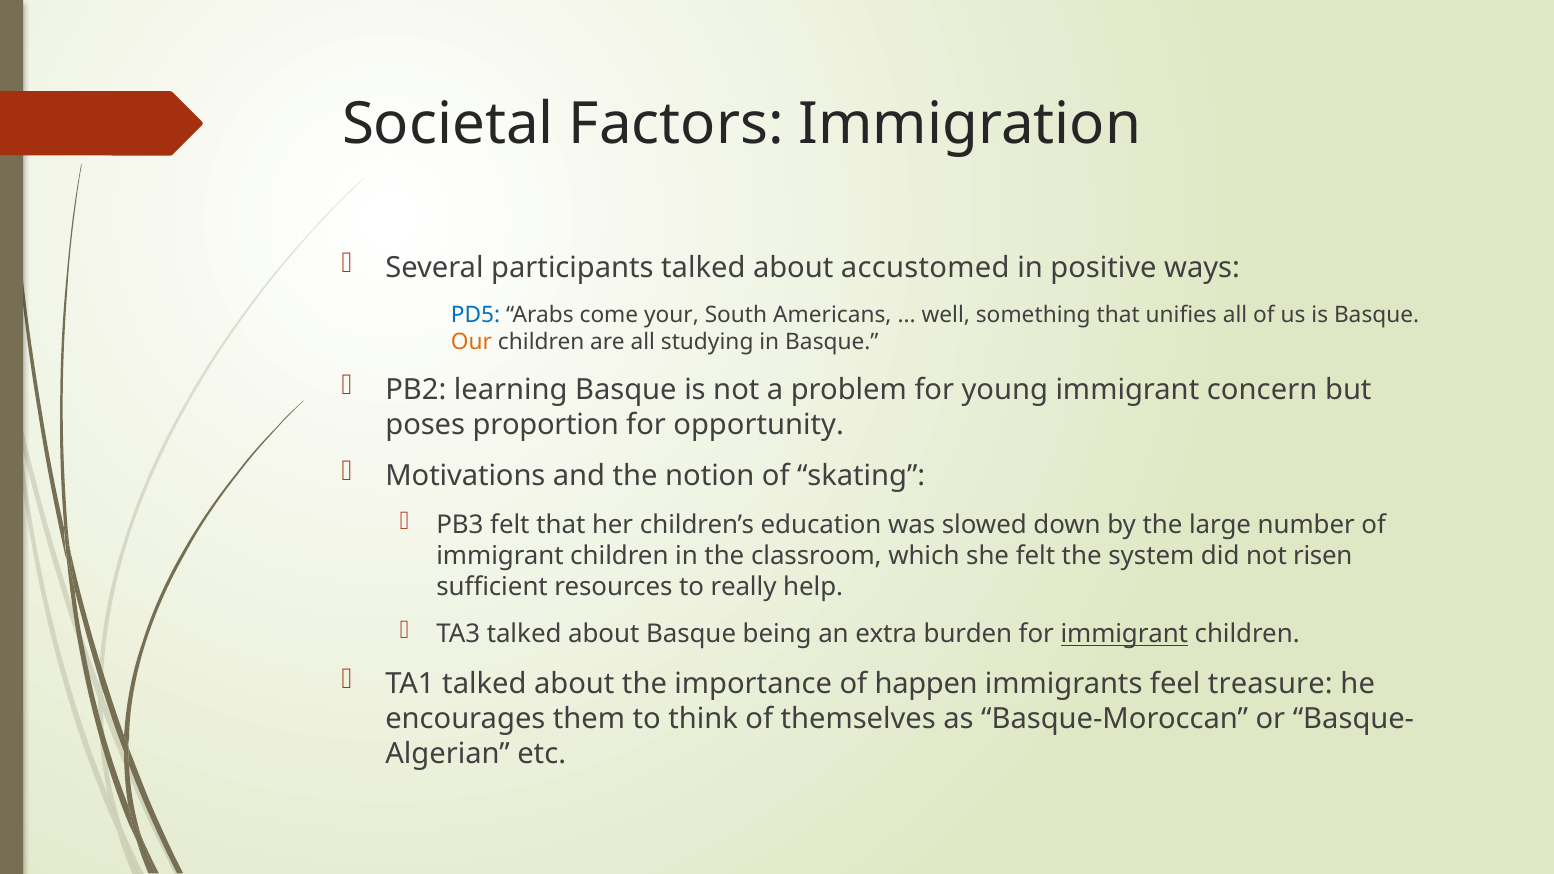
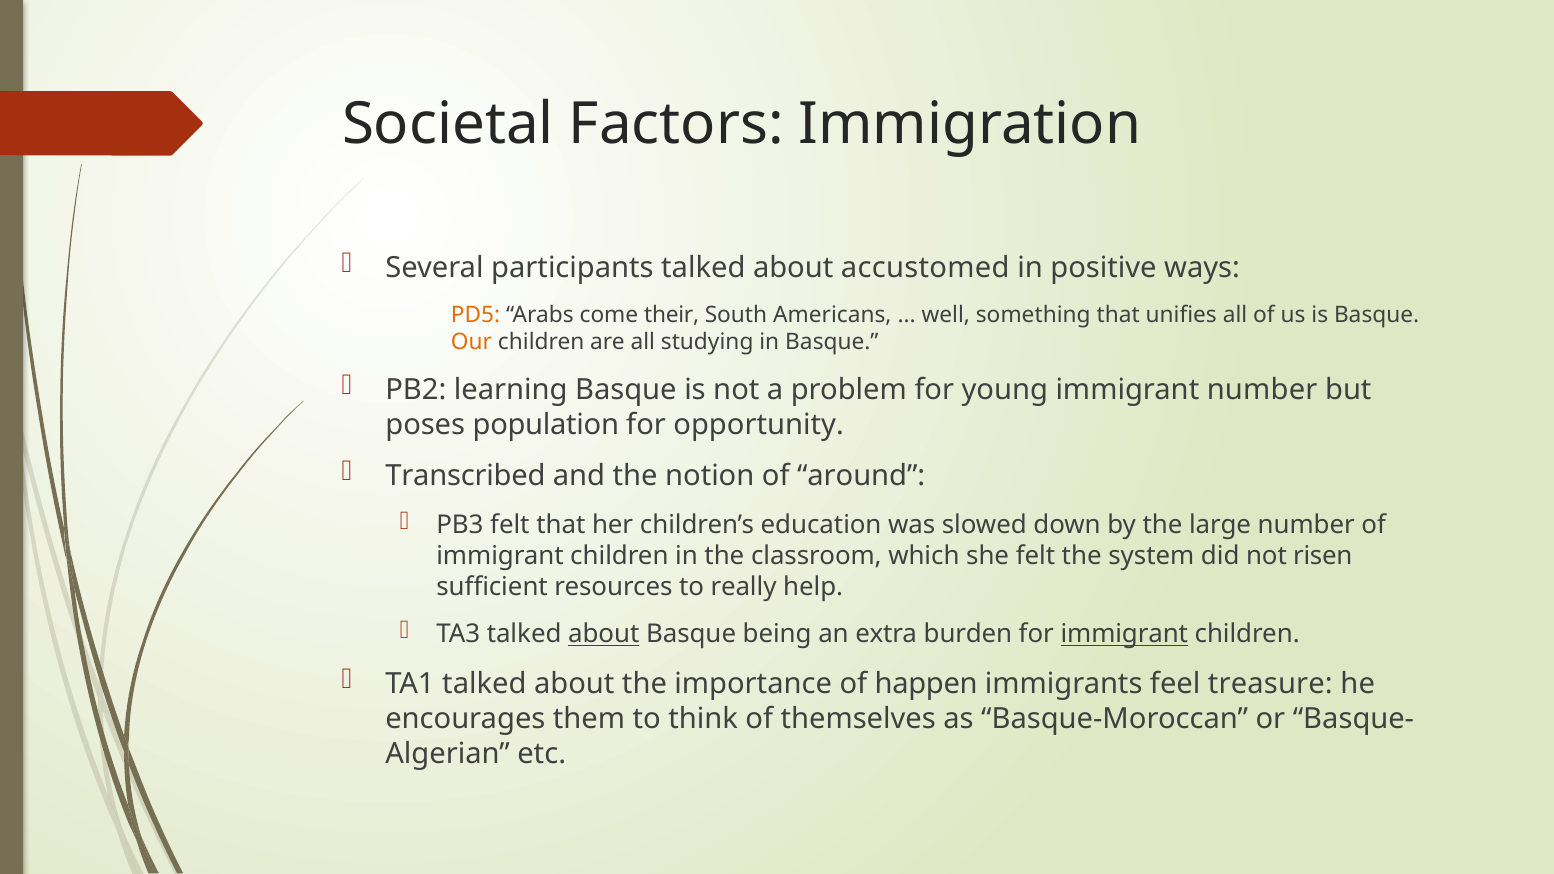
PD5 colour: blue -> orange
your: your -> their
immigrant concern: concern -> number
proportion: proportion -> population
Motivations: Motivations -> Transcribed
skating: skating -> around
about at (604, 634) underline: none -> present
